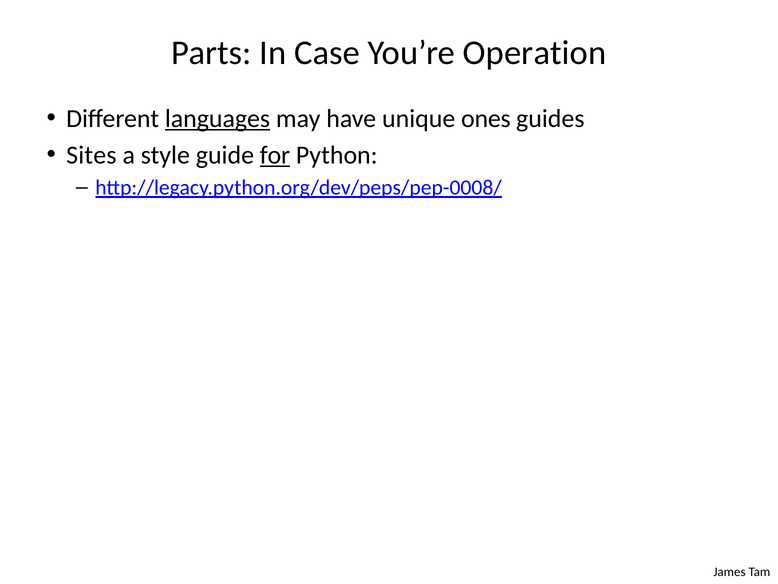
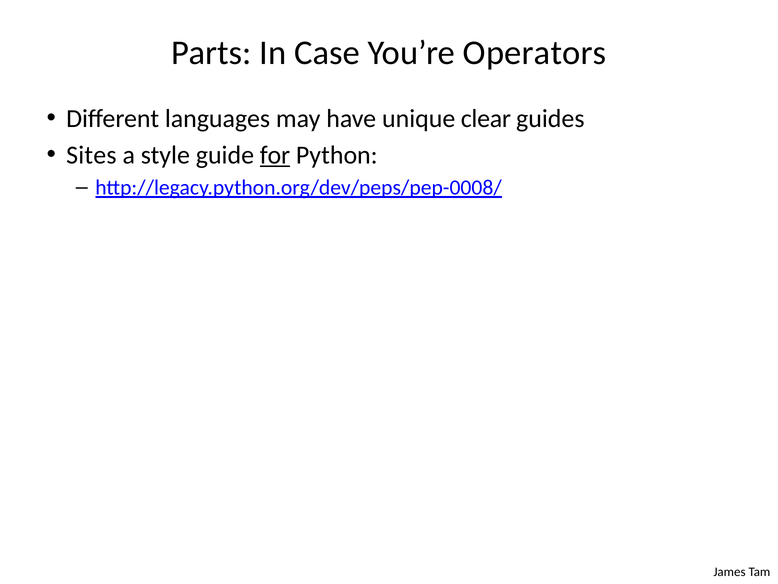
Operation: Operation -> Operators
languages underline: present -> none
ones: ones -> clear
